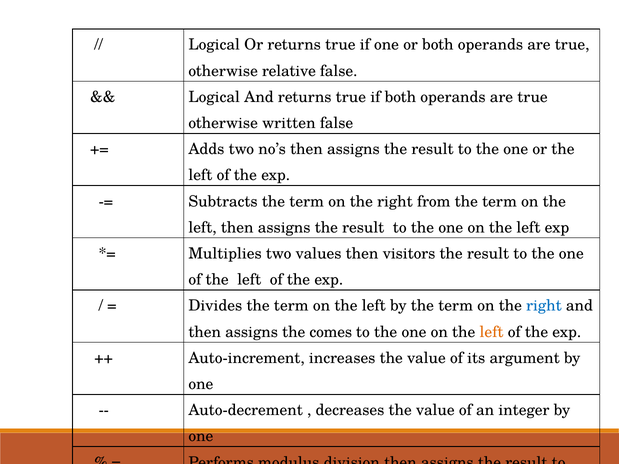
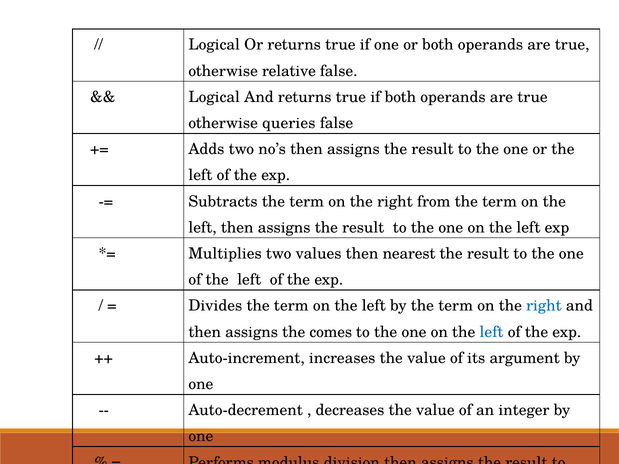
written: written -> queries
visitors: visitors -> nearest
left at (491, 332) colour: orange -> blue
